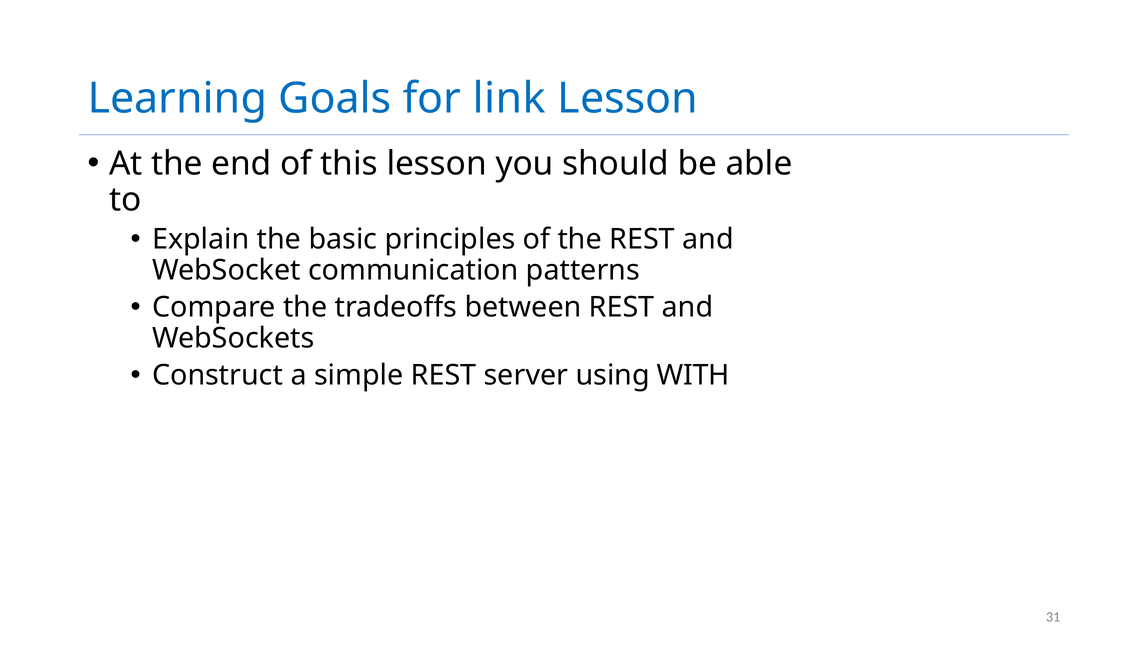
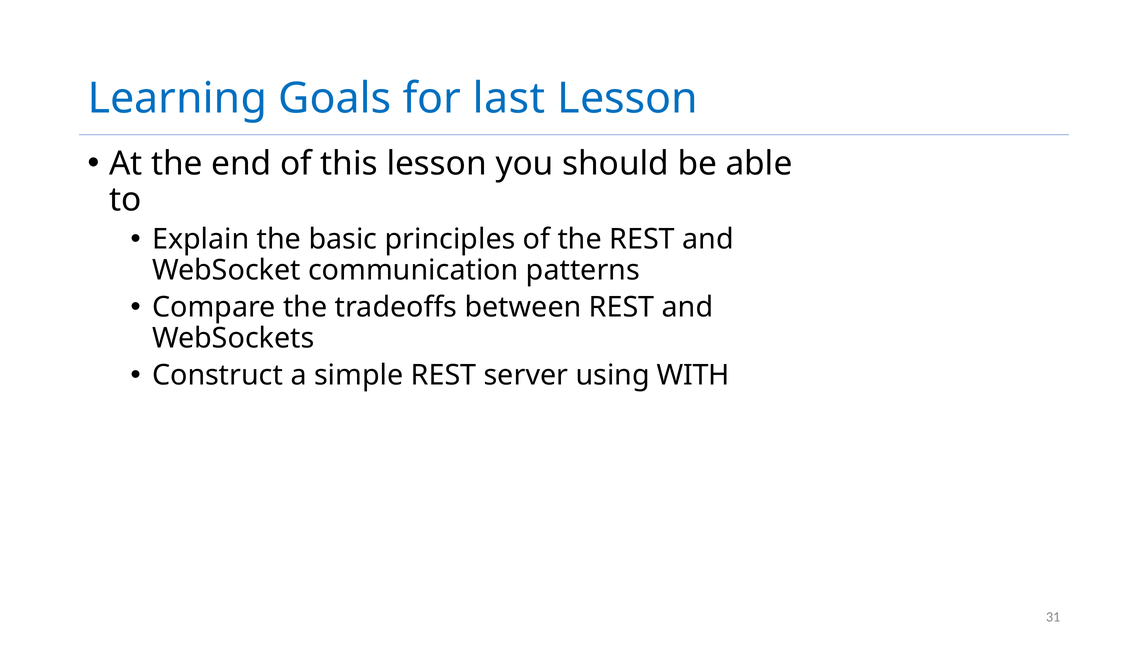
link: link -> last
